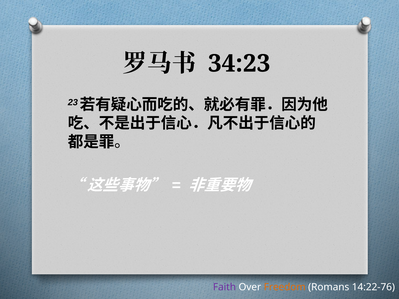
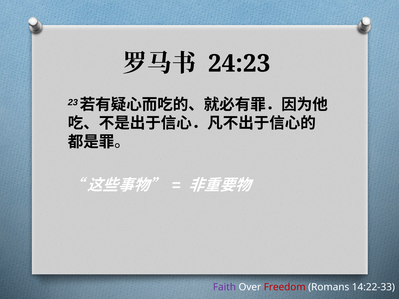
34:23: 34:23 -> 24:23
Freedom colour: orange -> red
14:22-76: 14:22-76 -> 14:22-33
